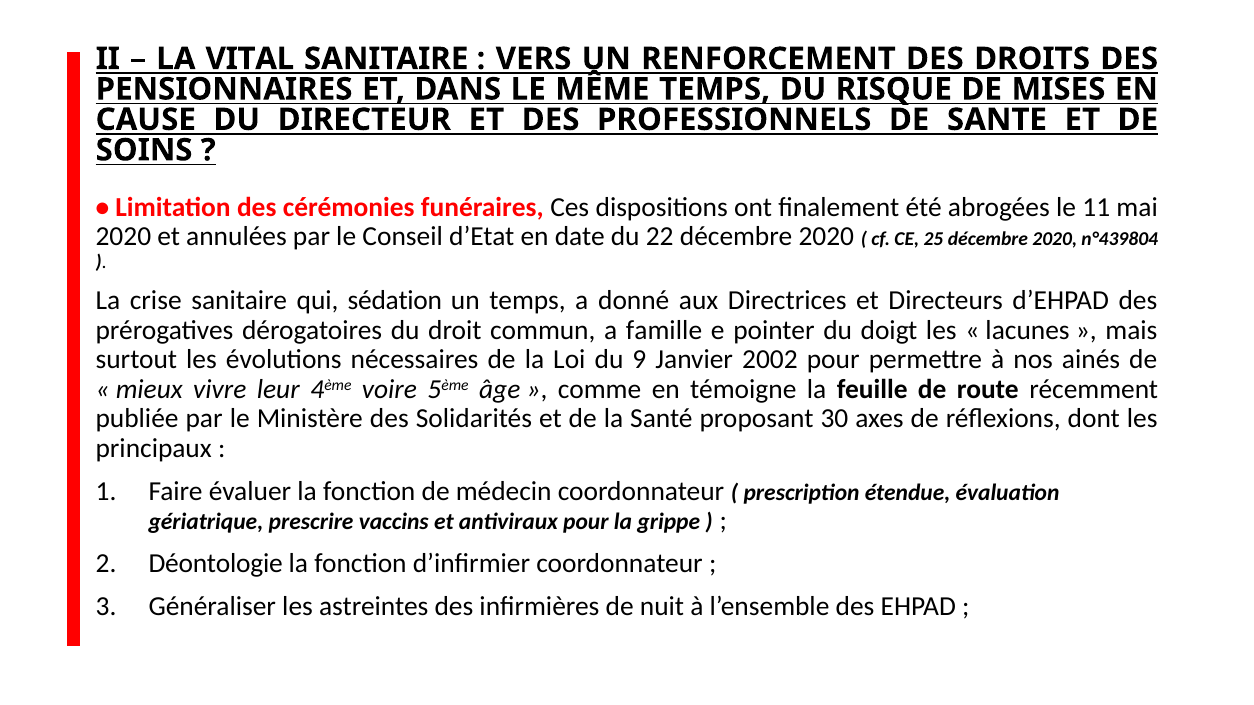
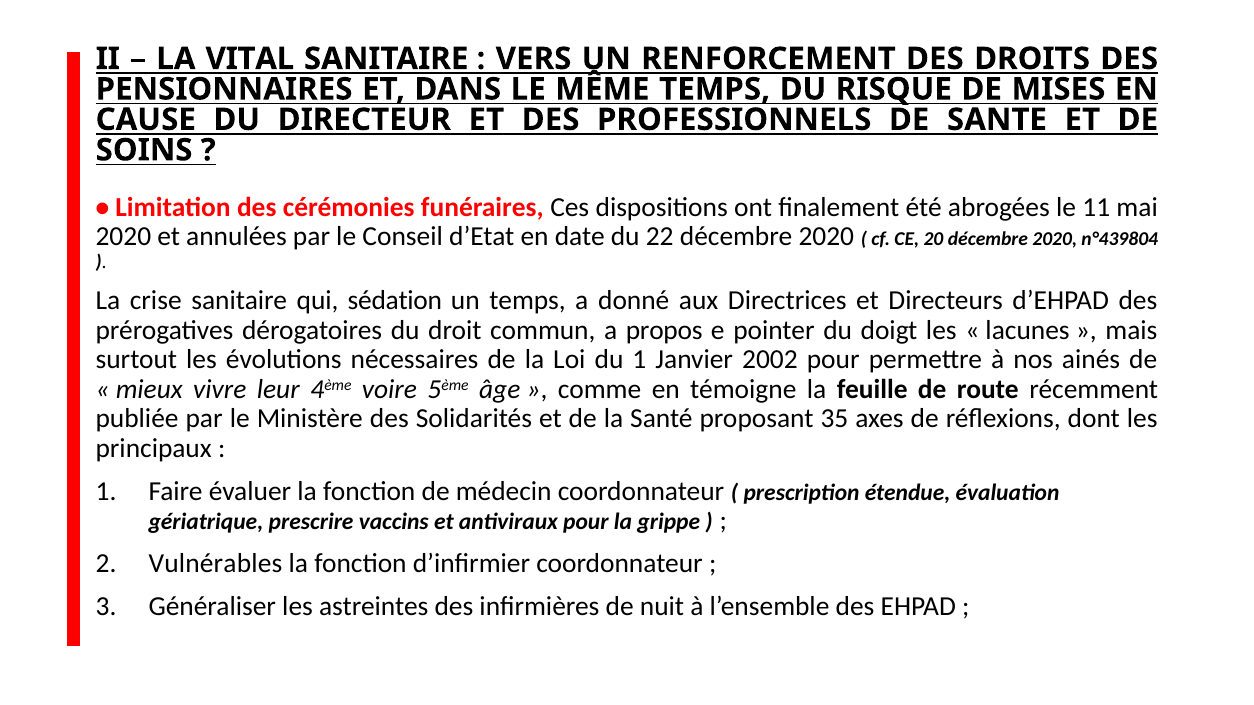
25: 25 -> 20
famille: famille -> propos
du 9: 9 -> 1
30: 30 -> 35
Déontologie: Déontologie -> Vulnérables
